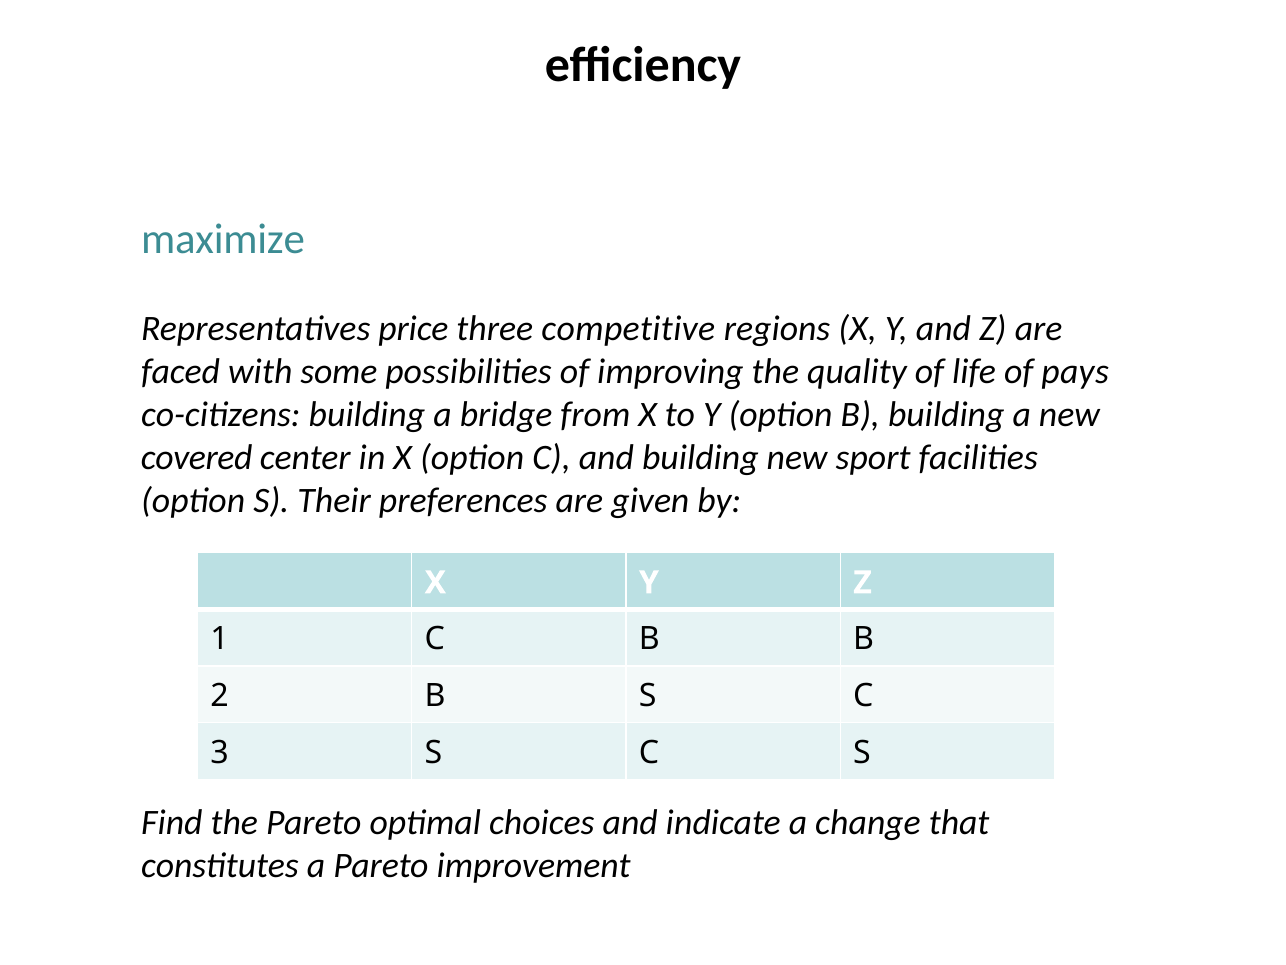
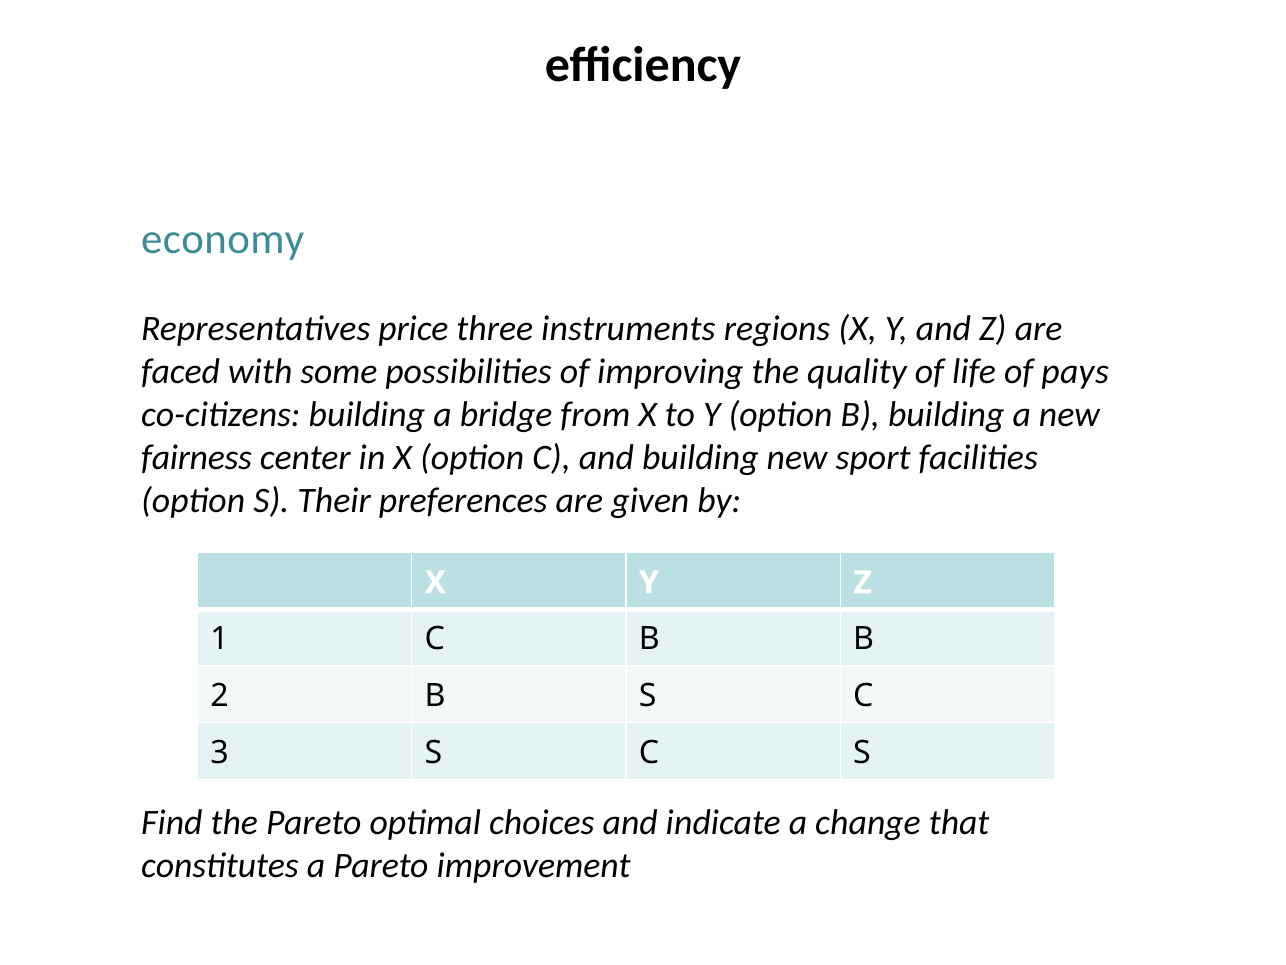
maximize: maximize -> economy
competitive: competitive -> instruments
covered: covered -> fairness
